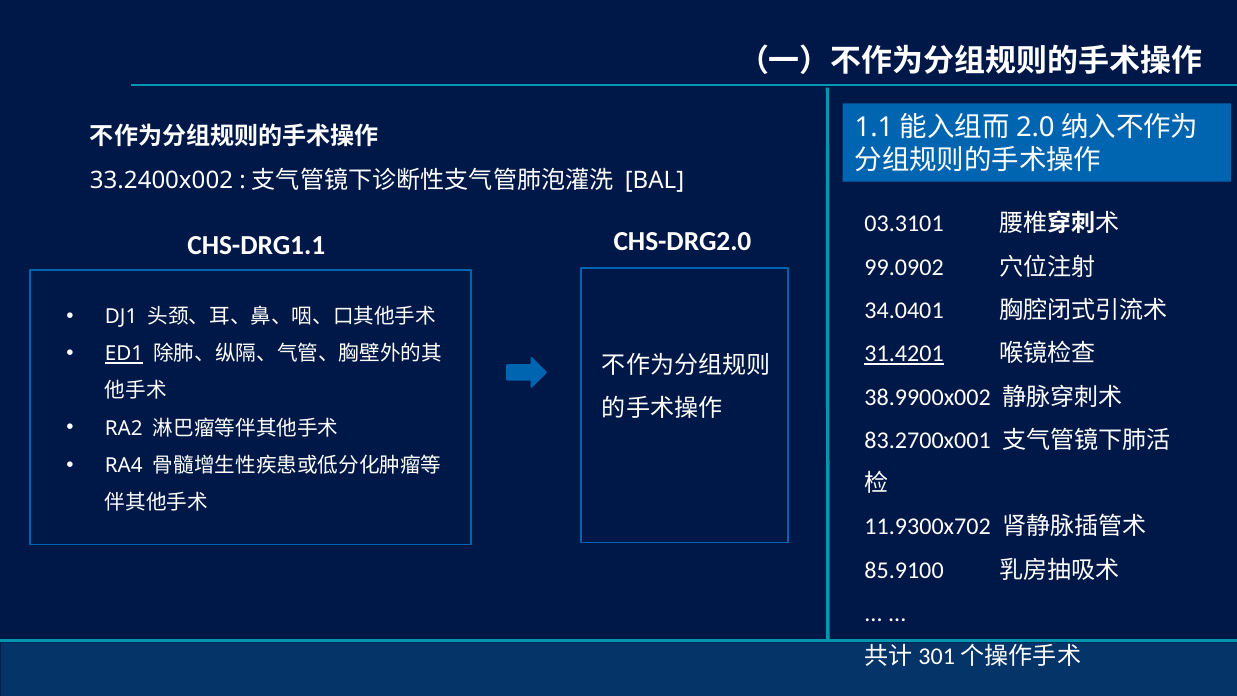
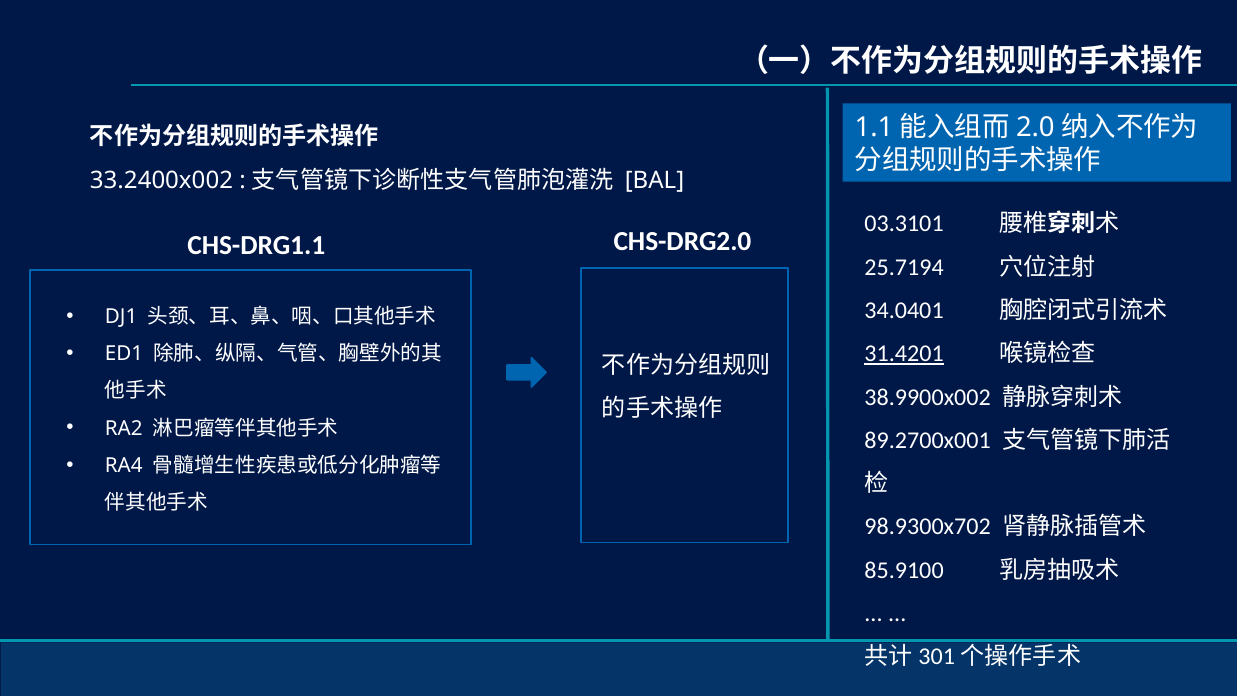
99.0902: 99.0902 -> 25.7194
ED1 underline: present -> none
83.2700x001: 83.2700x001 -> 89.2700x001
11.9300x702: 11.9300x702 -> 98.9300x702
